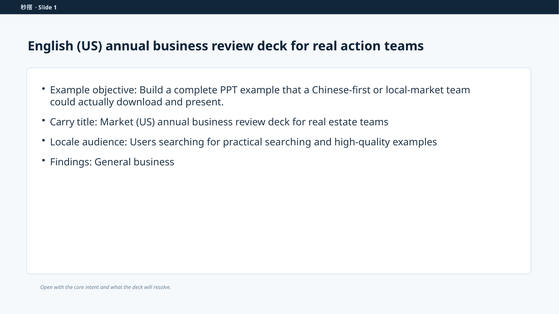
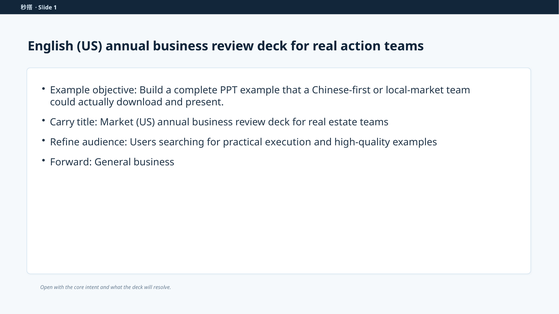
Locale: Locale -> Refine
practical searching: searching -> execution
Findings: Findings -> Forward
